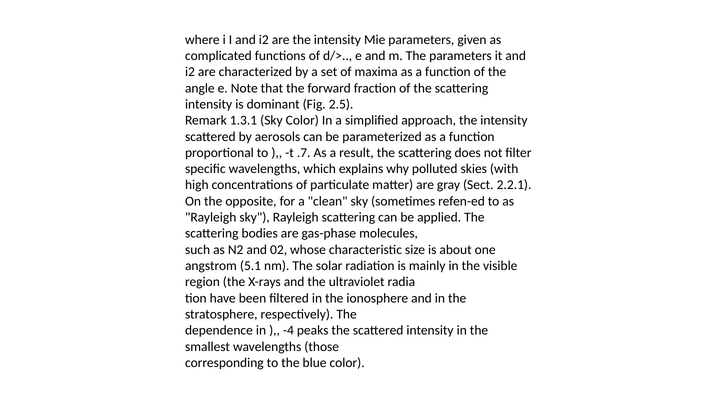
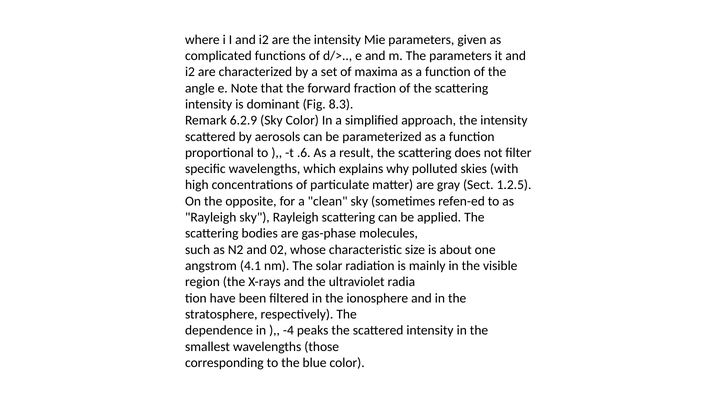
2.5: 2.5 -> 8.3
1.3.1: 1.3.1 -> 6.2.9
.7: .7 -> .6
2.2.1: 2.2.1 -> 1.2.5
5.1: 5.1 -> 4.1
